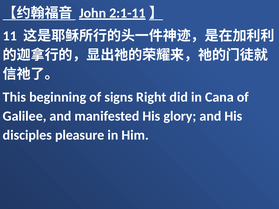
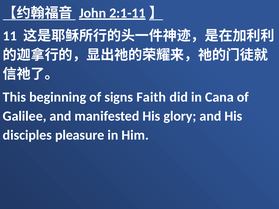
Right: Right -> Faith
